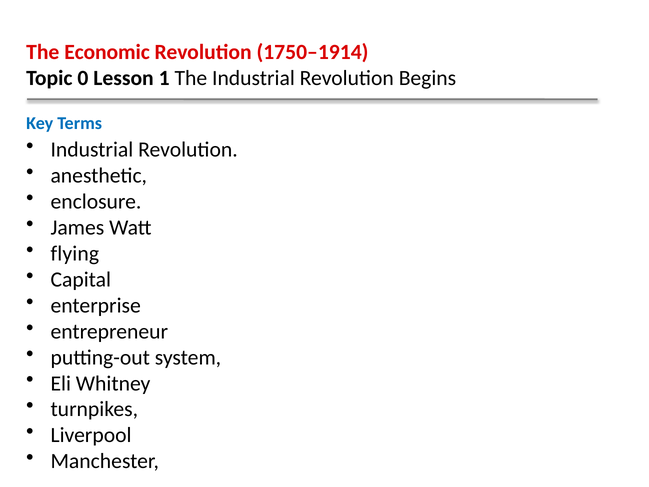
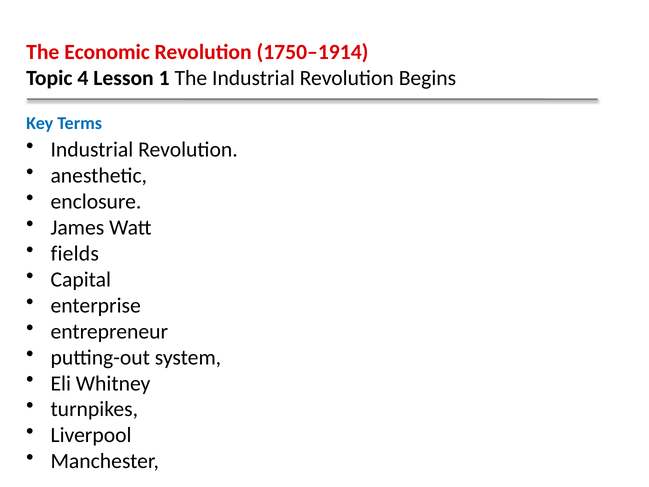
0: 0 -> 4
flying: flying -> fields
